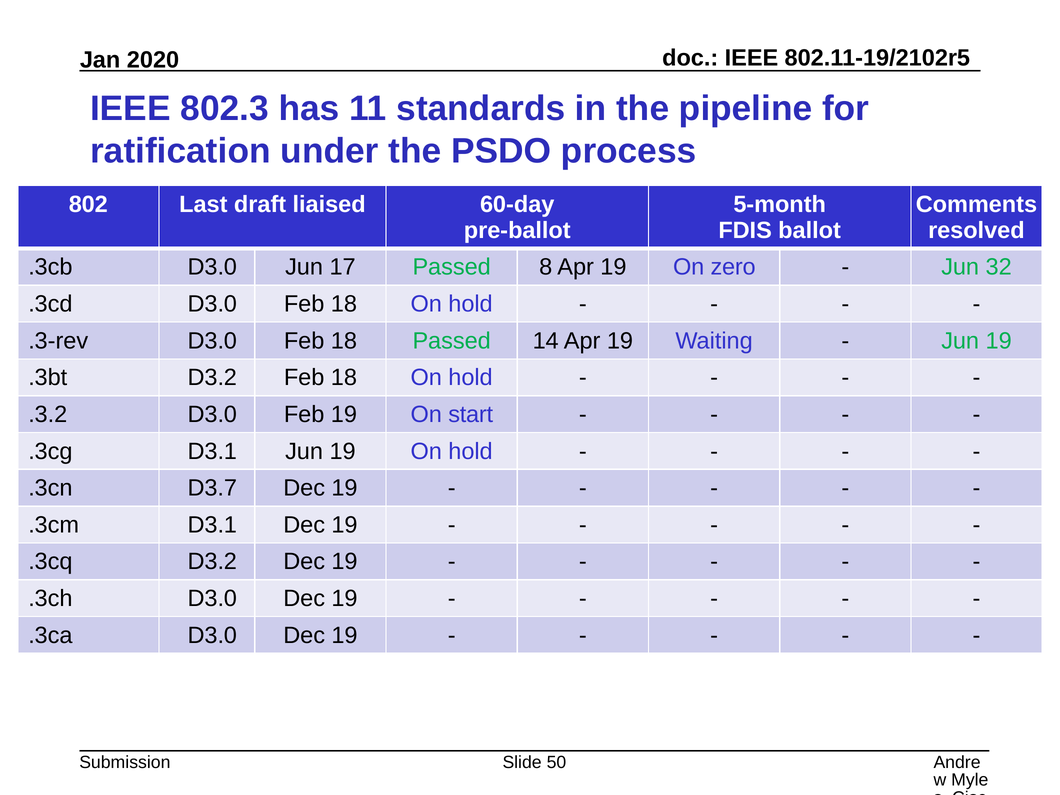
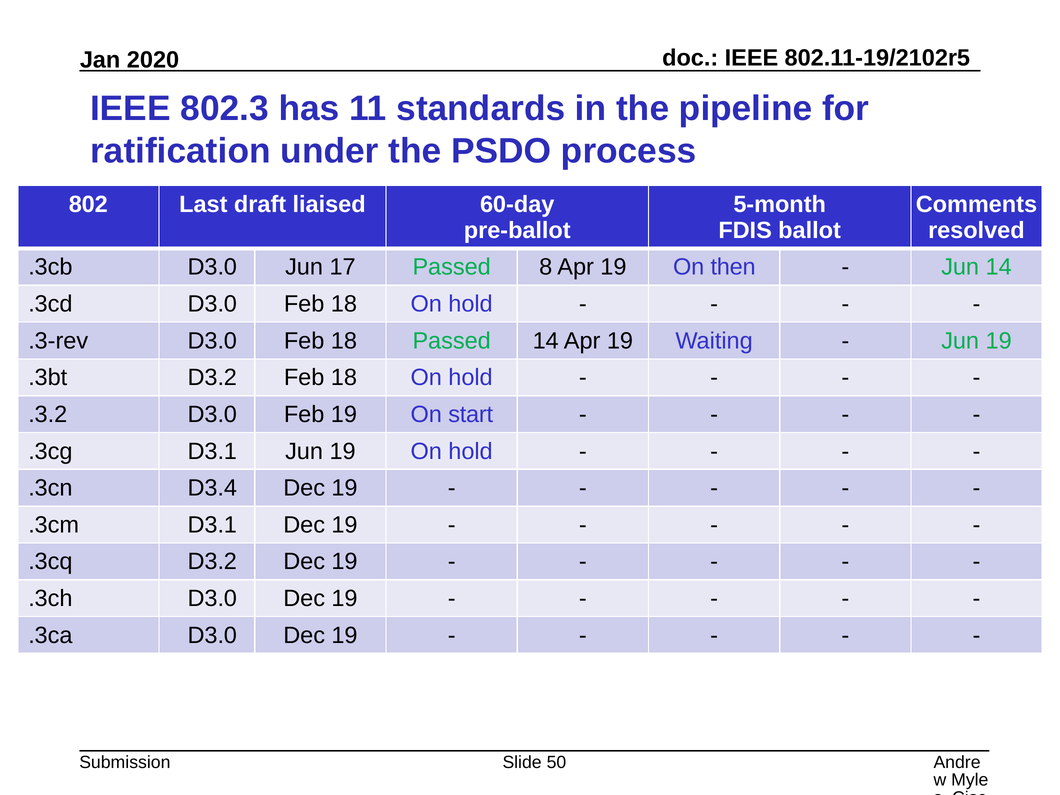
zero: zero -> then
Jun 32: 32 -> 14
D3.7: D3.7 -> D3.4
